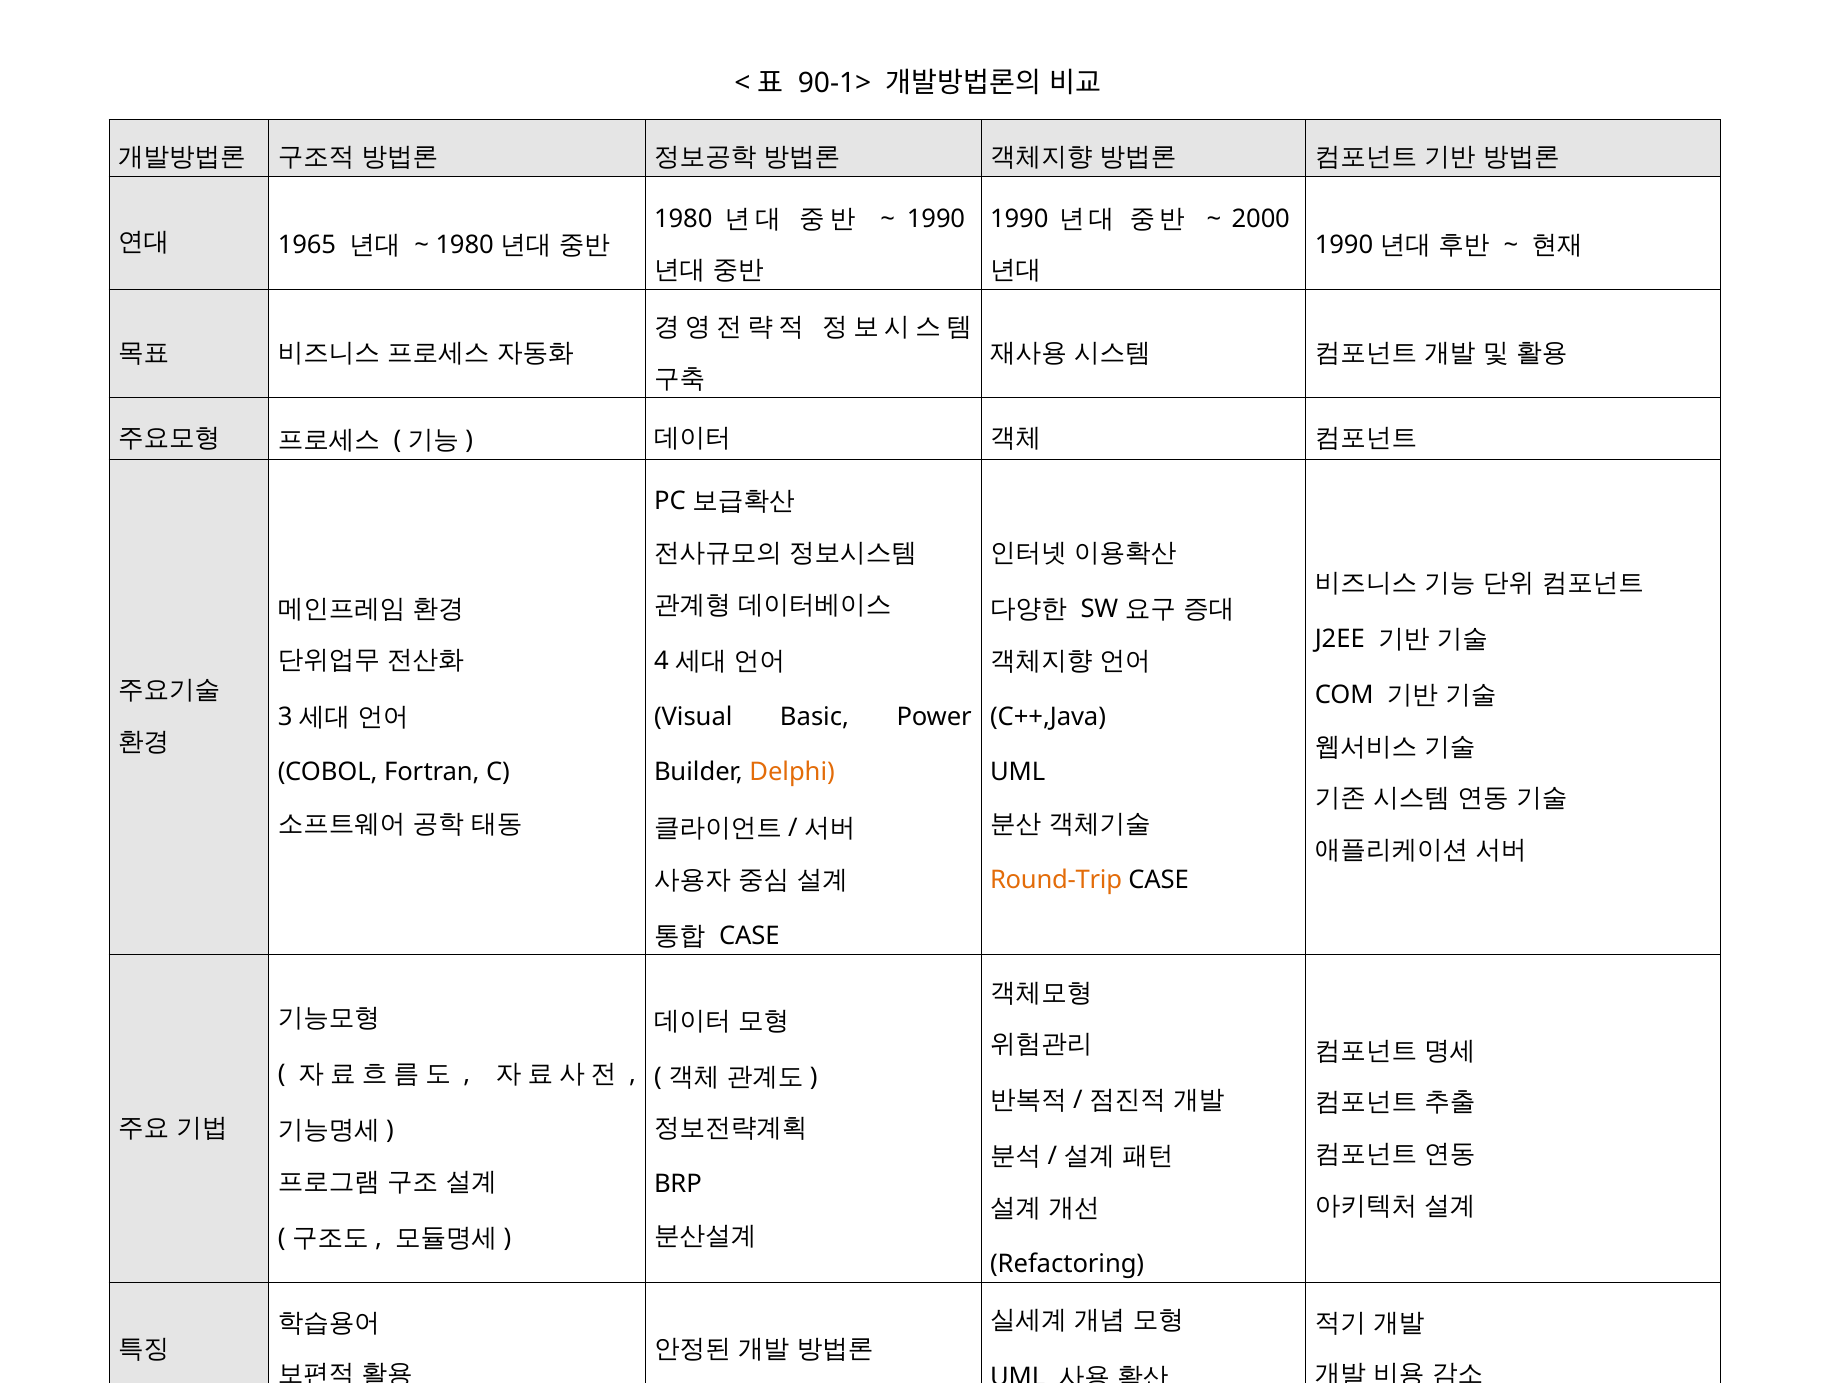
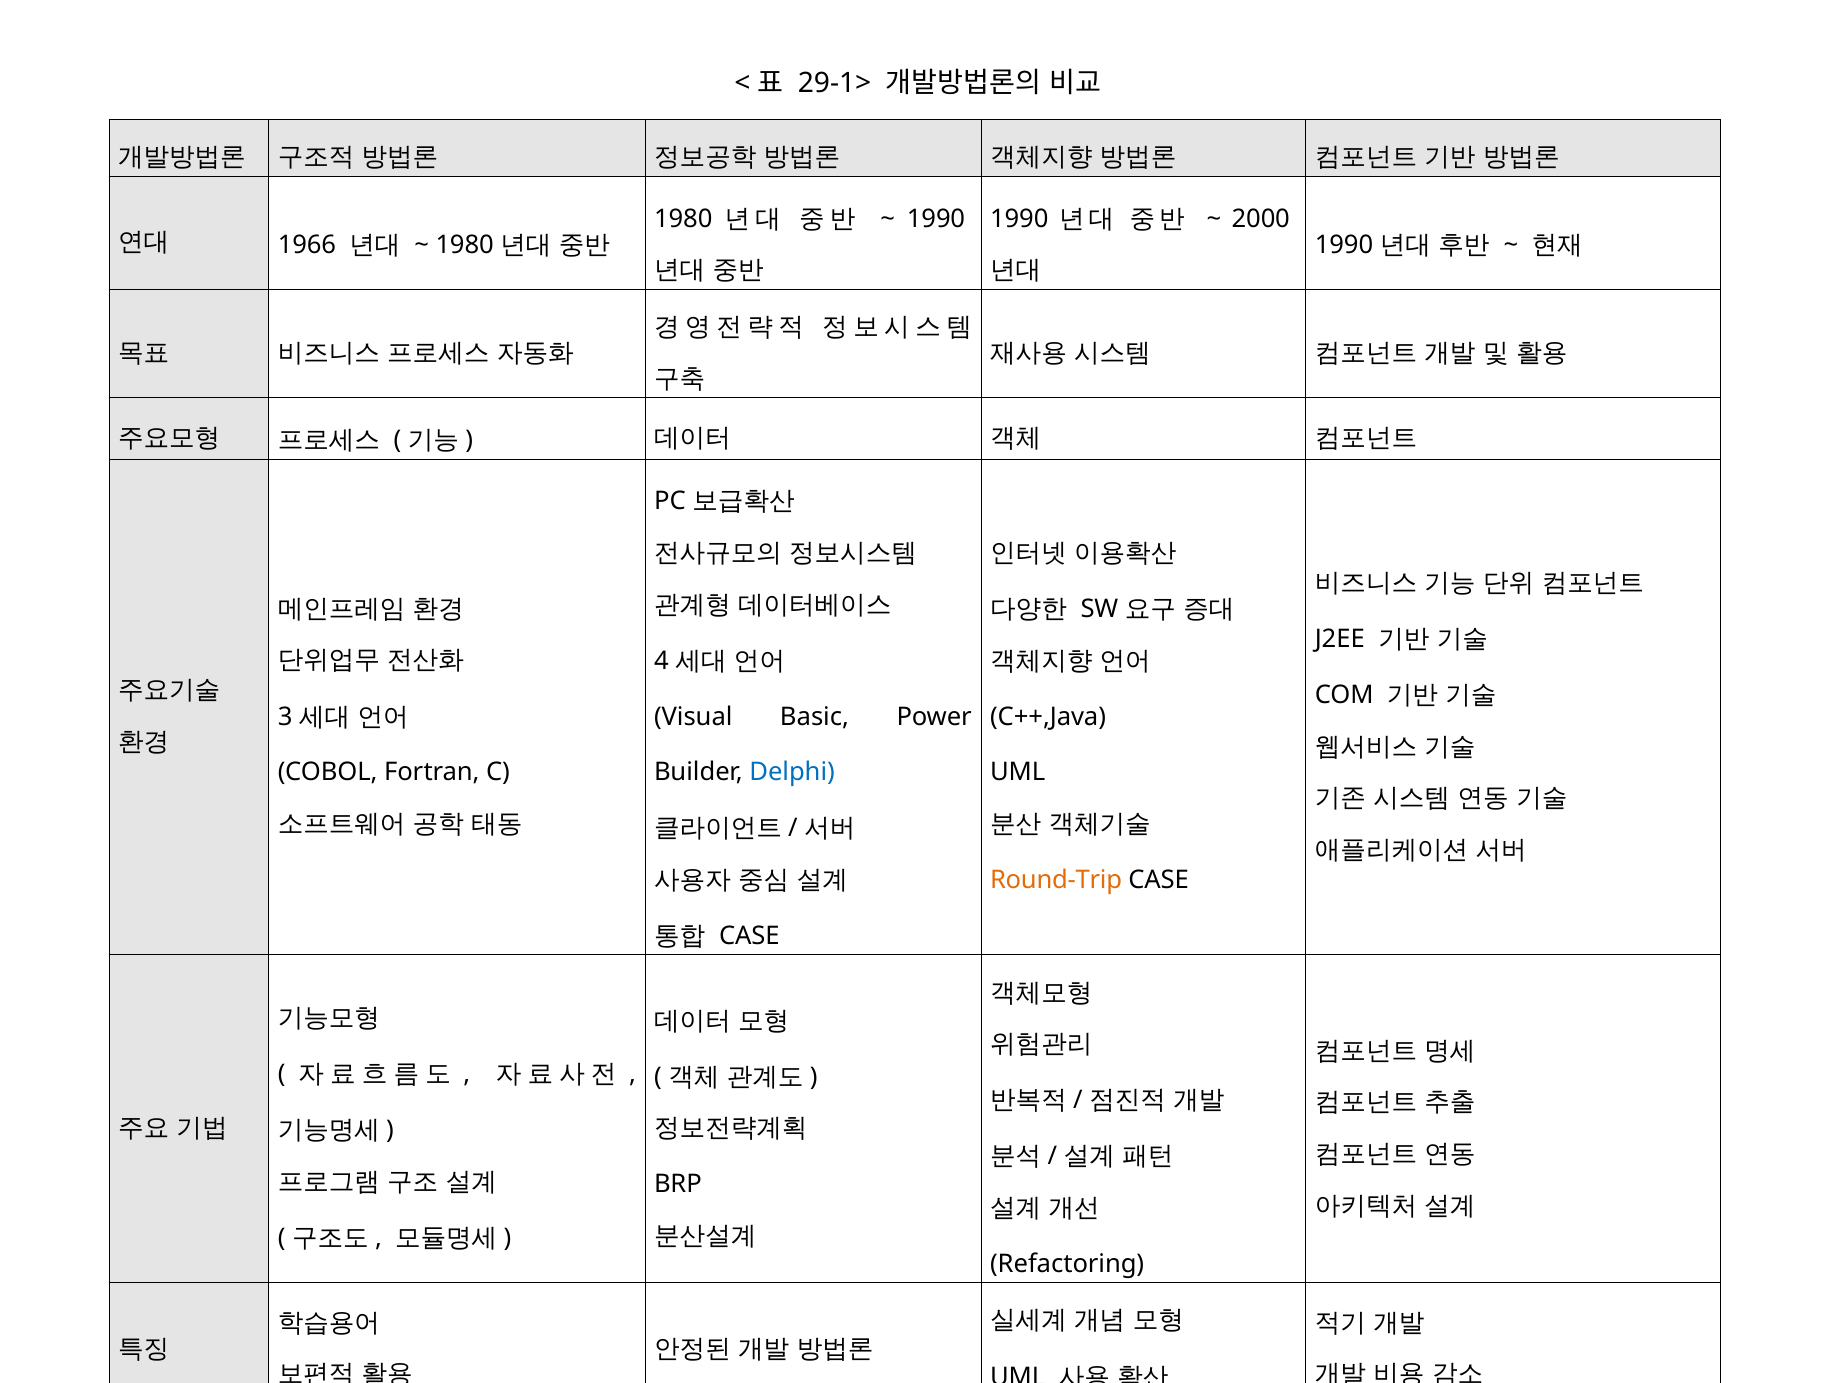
90-1>: 90-1> -> 29-1>
1965: 1965 -> 1966
Delphi colour: orange -> blue
